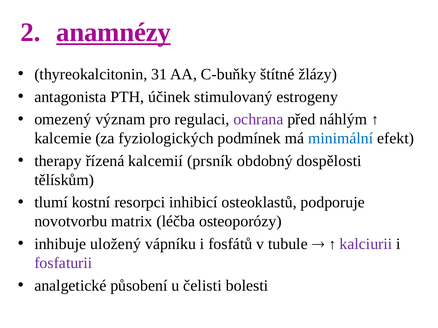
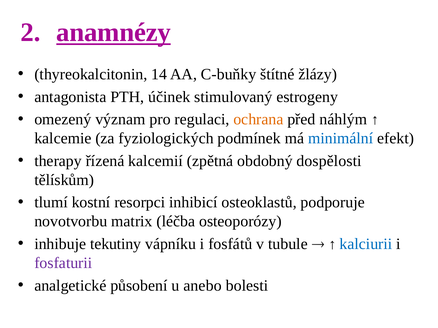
31: 31 -> 14
ochrana colour: purple -> orange
prsník: prsník -> zpětná
uložený: uložený -> tekutiny
kalciurii colour: purple -> blue
čelisti: čelisti -> anebo
